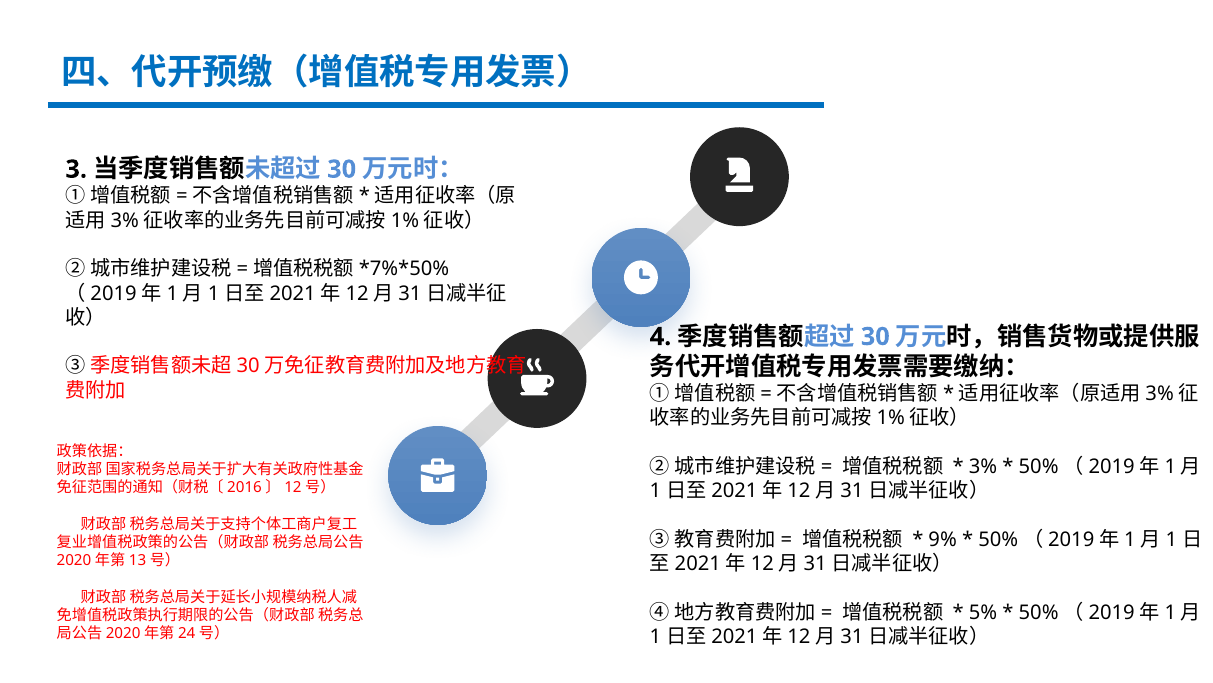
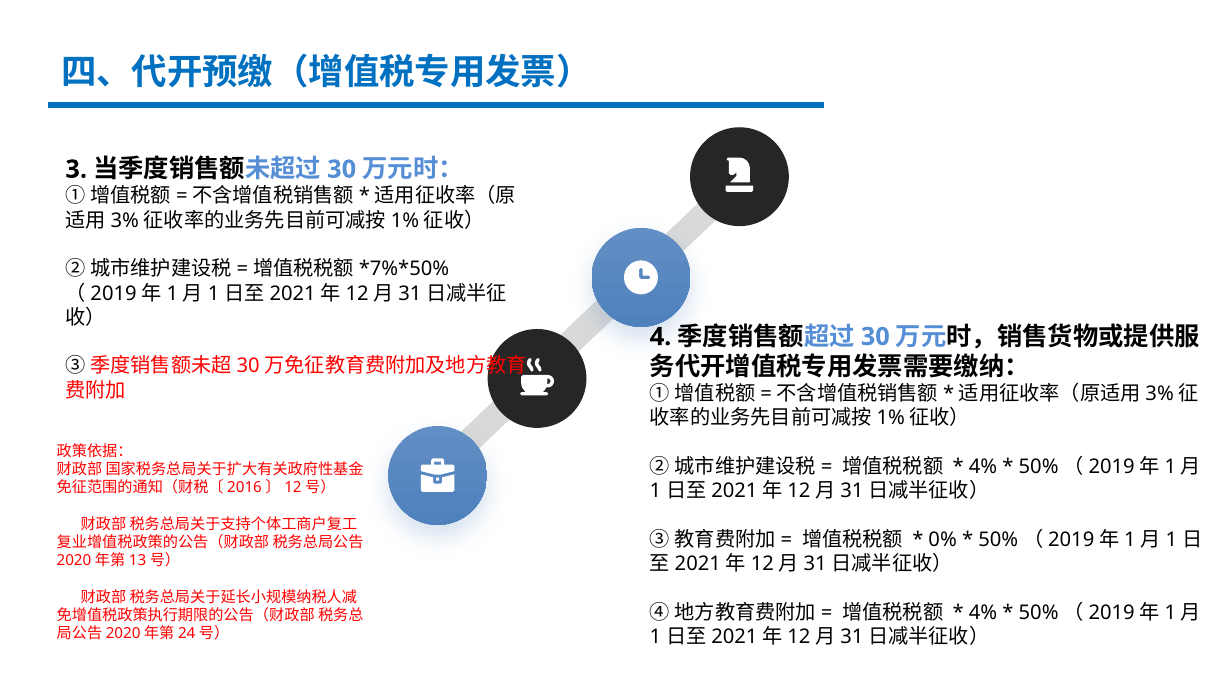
3% at (983, 467): 3% -> 4%
9%: 9% -> 0%
5% at (983, 613): 5% -> 4%
